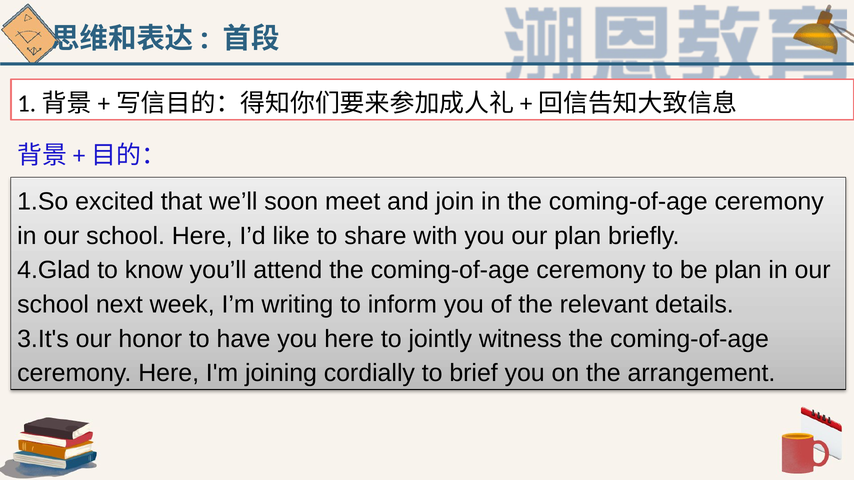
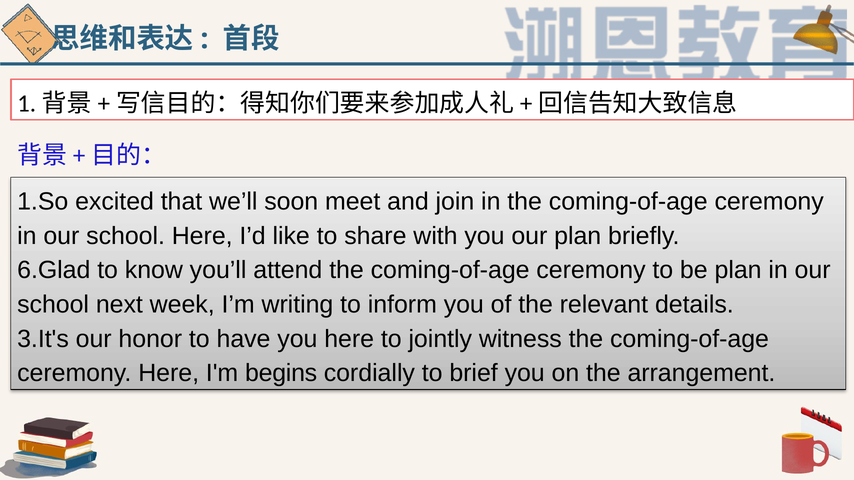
4.Glad: 4.Glad -> 6.Glad
joining: joining -> begins
